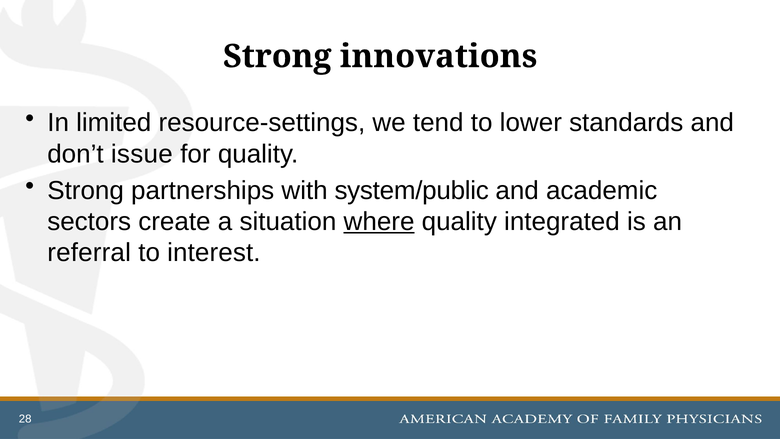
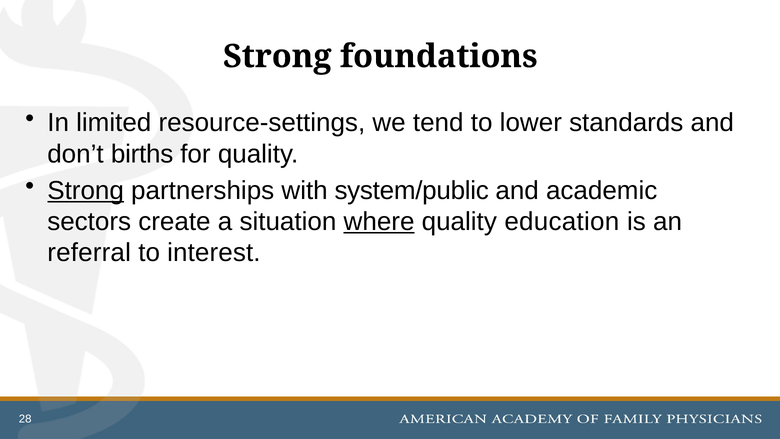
innovations: innovations -> foundations
issue: issue -> births
Strong at (86, 190) underline: none -> present
integrated: integrated -> education
